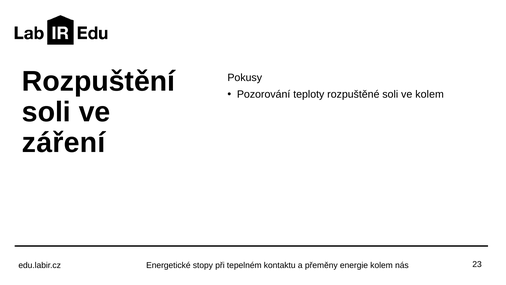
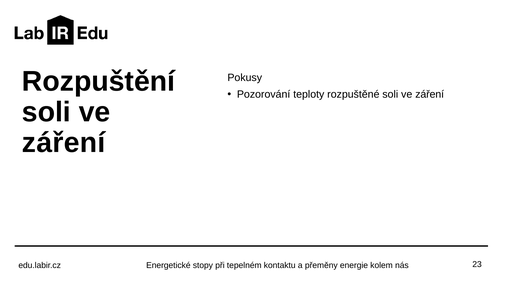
rozpuštěné soli ve kolem: kolem -> záření
